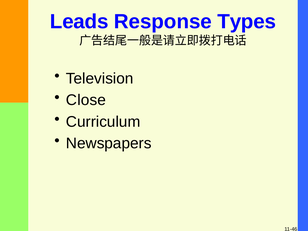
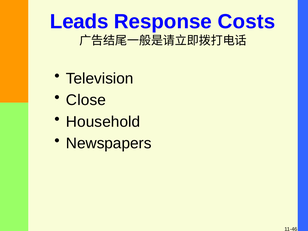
Types: Types -> Costs
Curriculum: Curriculum -> Household
